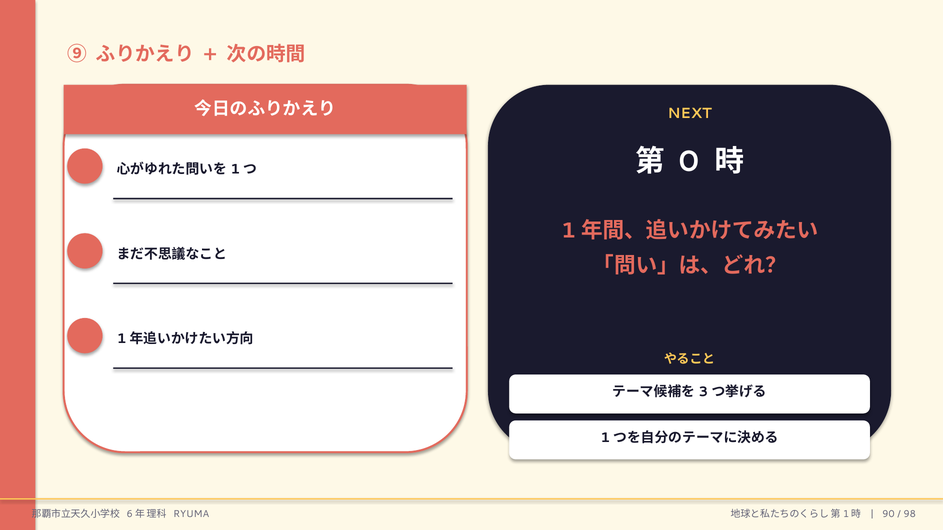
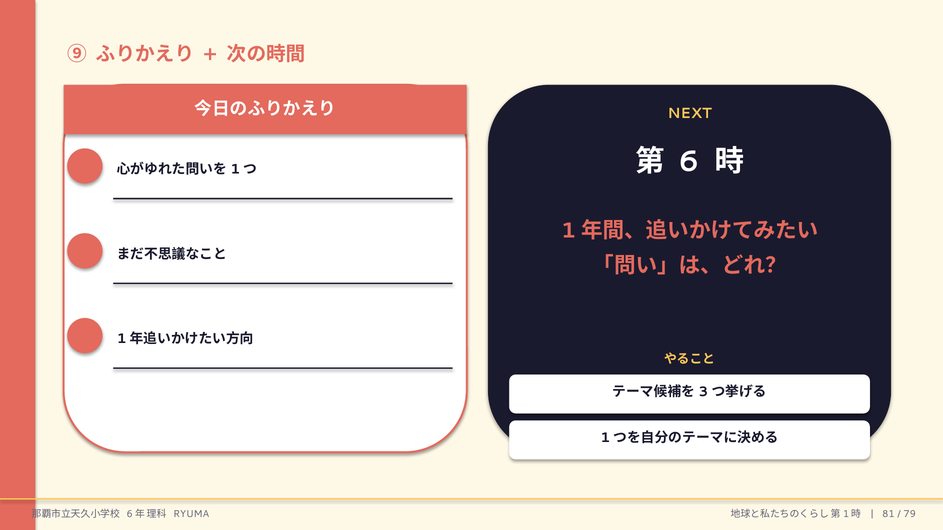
0: 0 -> 6
90: 90 -> 81
98: 98 -> 79
